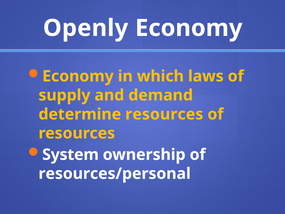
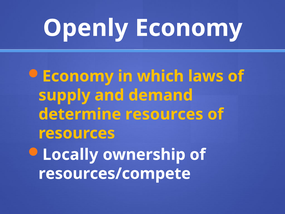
System: System -> Locally
resources/personal: resources/personal -> resources/compete
